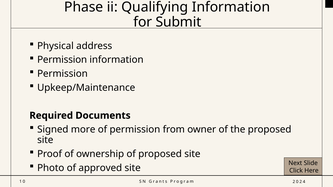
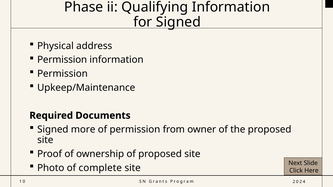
for Submit: Submit -> Signed
approved: approved -> complete
